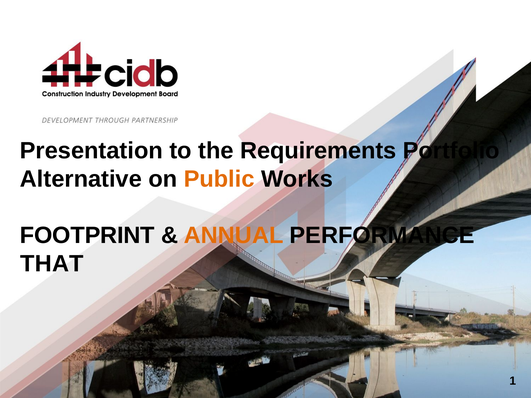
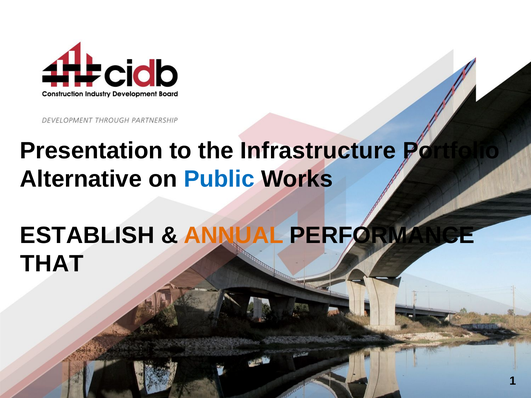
Requirements: Requirements -> Infrastructure
Public colour: orange -> blue
FOOTPRINT: FOOTPRINT -> ESTABLISH
